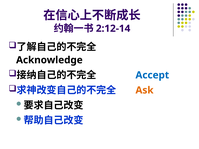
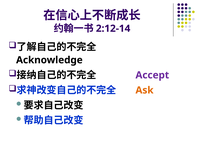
Accept colour: blue -> purple
